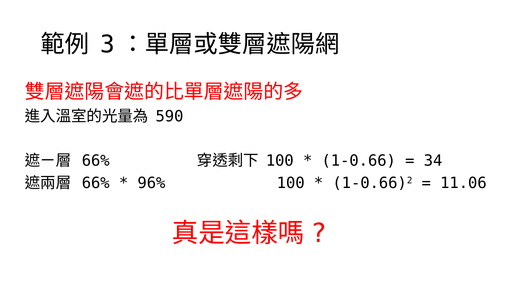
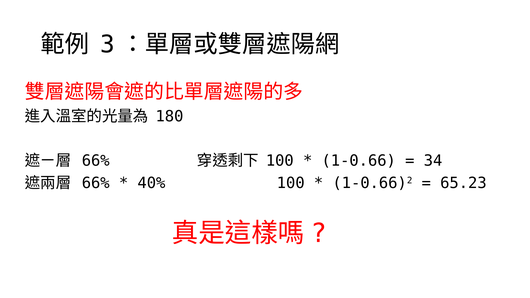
590: 590 -> 180
96%: 96% -> 40%
11.06: 11.06 -> 65.23
